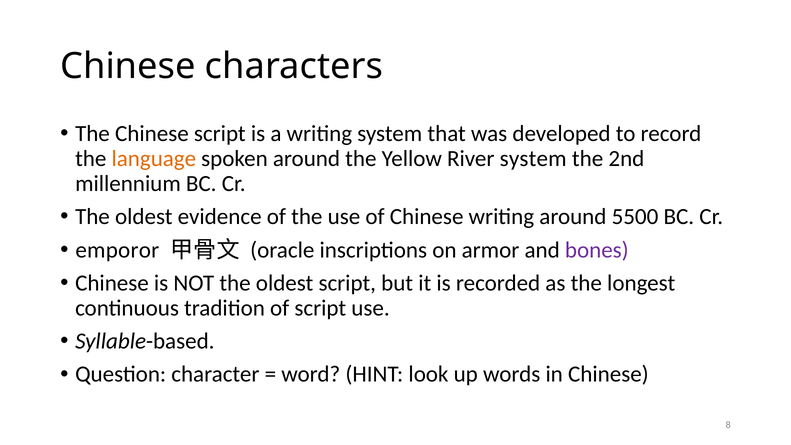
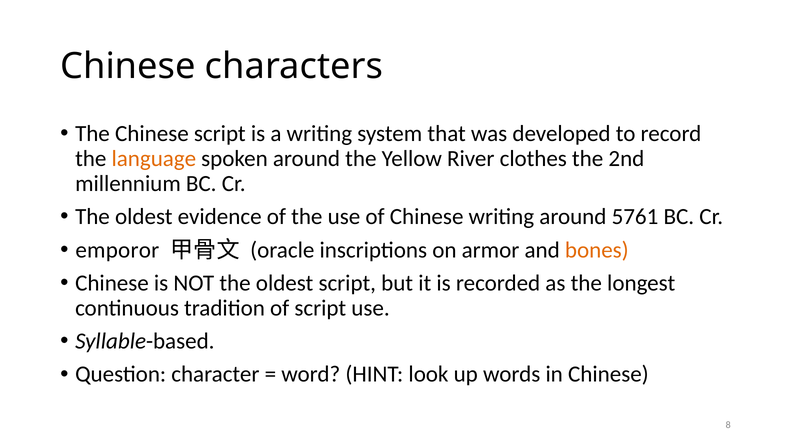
River system: system -> clothes
5500: 5500 -> 5761
bones colour: purple -> orange
